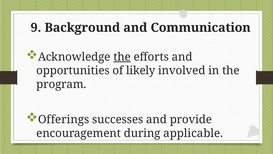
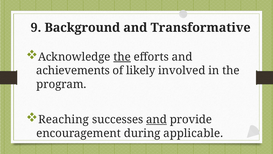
Communication: Communication -> Transformative
opportunities: opportunities -> achievements
Offerings: Offerings -> Reaching
and at (157, 119) underline: none -> present
